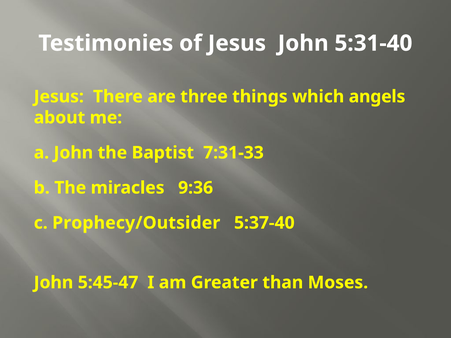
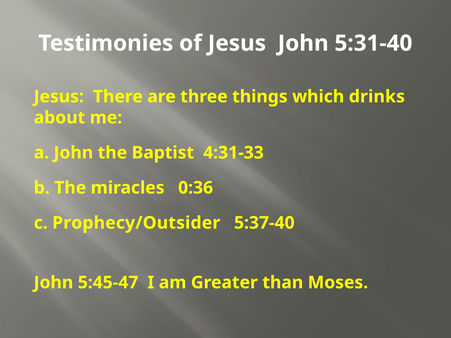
angels: angels -> drinks
7:31-33: 7:31-33 -> 4:31-33
9:36: 9:36 -> 0:36
